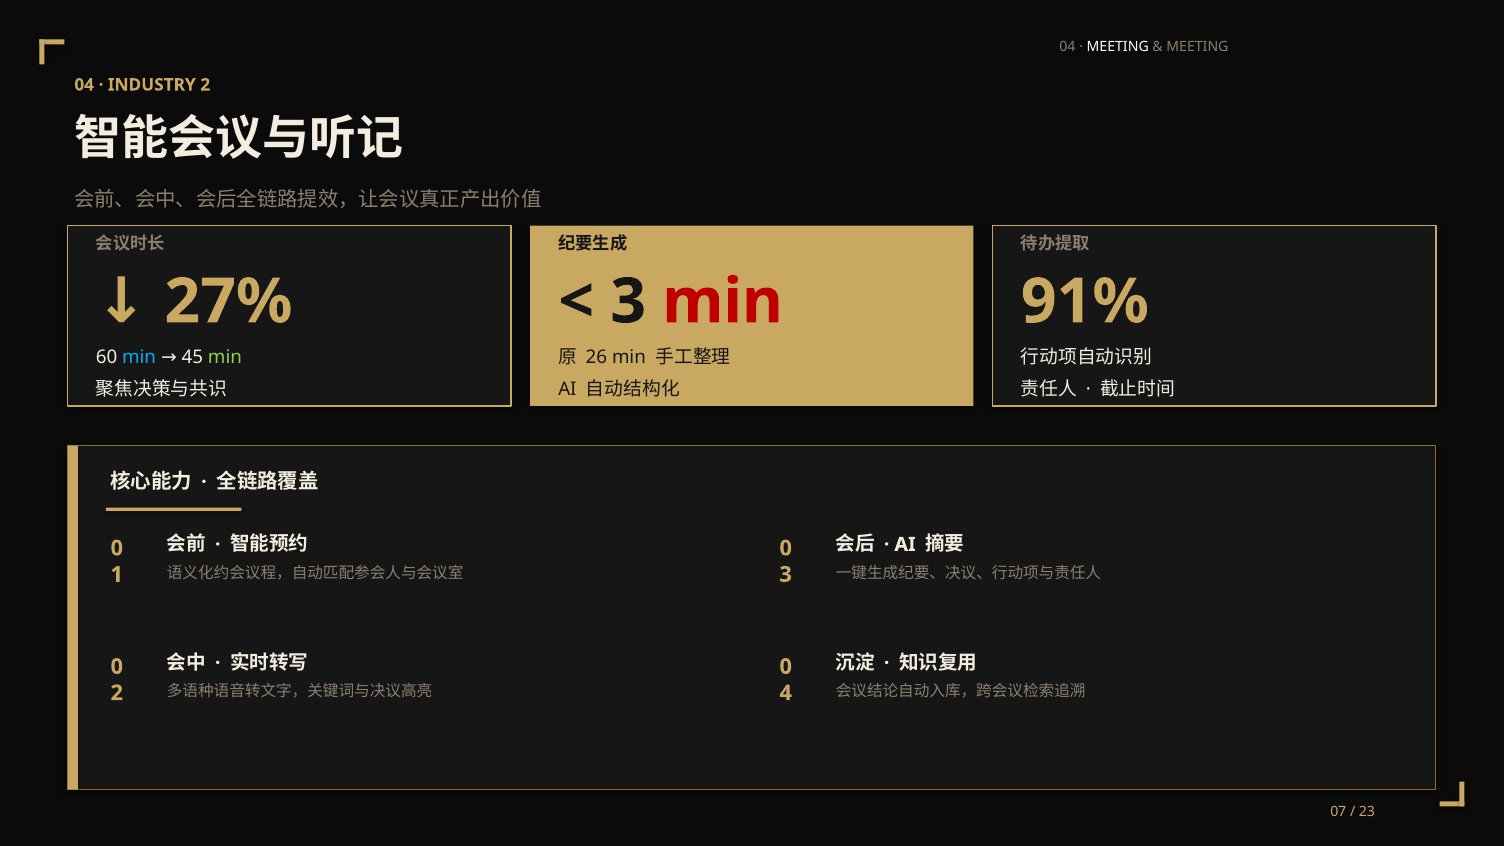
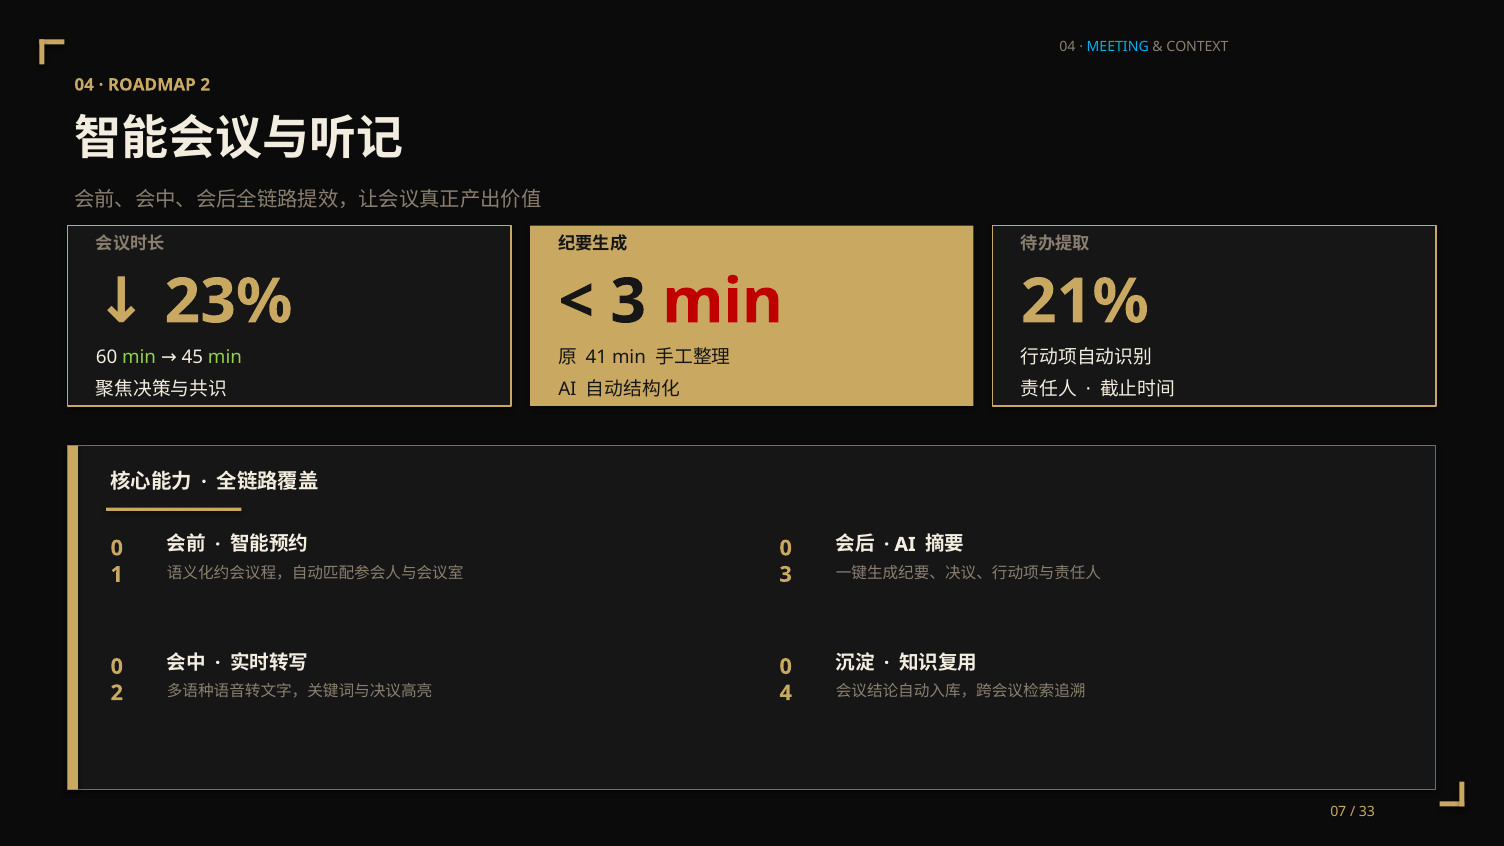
MEETING at (1118, 47) colour: white -> light blue
MEETING at (1197, 47): MEETING -> CONTEXT
INDUSTRY: INDUSTRY -> ROADMAP
27%: 27% -> 23%
91%: 91% -> 21%
26: 26 -> 41
min at (139, 357) colour: light blue -> light green
23: 23 -> 33
